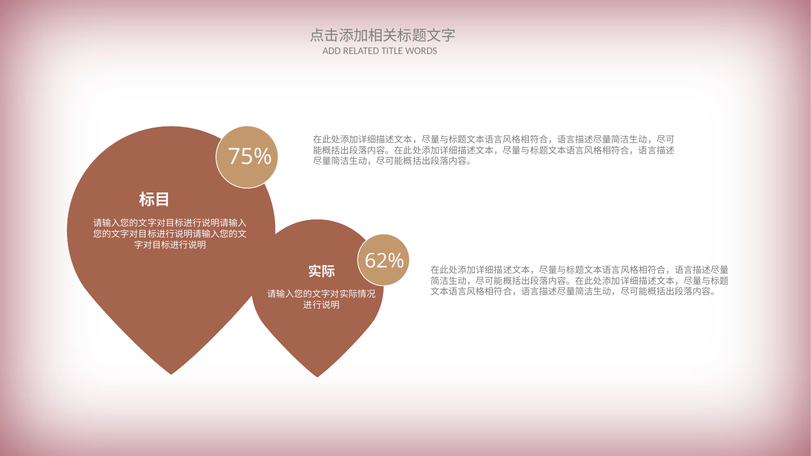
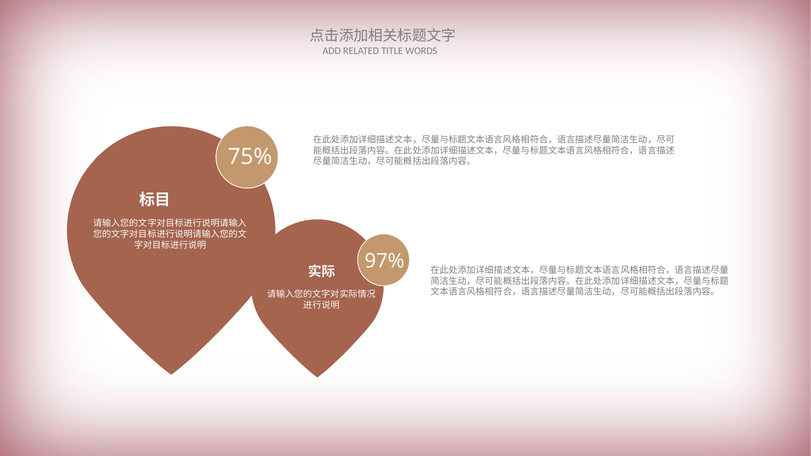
62%: 62% -> 97%
